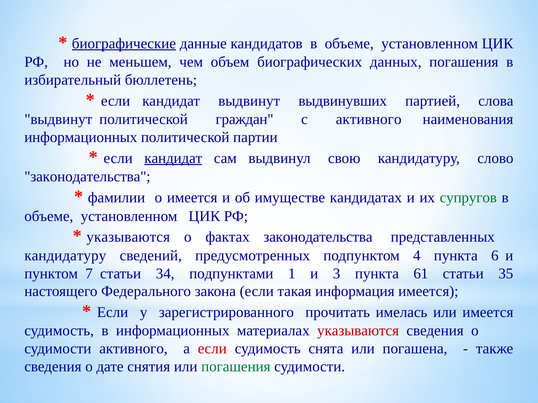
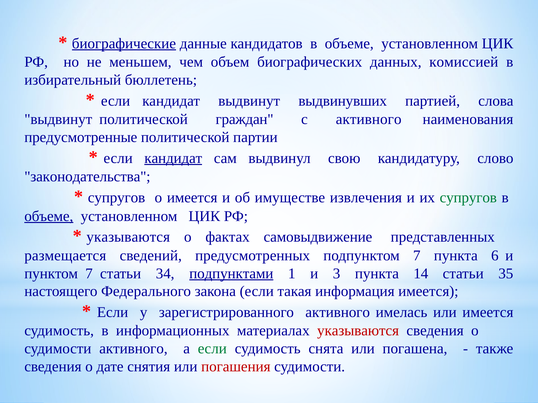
данных погашения: погашения -> комиссией
информационных at (81, 137): информационных -> предусмотренные
фамилии at (117, 198): фамилии -> супругов
кандидатах: кандидатах -> извлечения
объеме at (49, 216) underline: none -> present
фактах законодательства: законодательства -> самовыдвижение
кандидатуру at (65, 256): кандидатуру -> размещается
подпунктом 4: 4 -> 7
подпунктами underline: none -> present
61: 61 -> 14
зарегистрированного прочитать: прочитать -> активного
если at (212, 349) colour: red -> green
погашения at (236, 367) colour: green -> red
